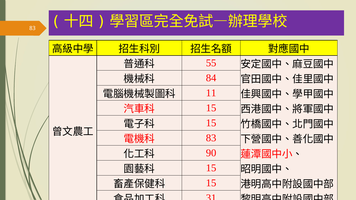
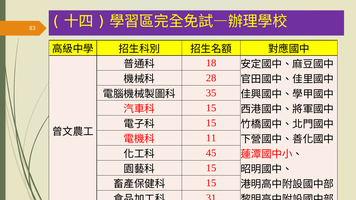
55: 55 -> 18
84: 84 -> 28
11: 11 -> 35
83 at (211, 138): 83 -> 11
90: 90 -> 45
